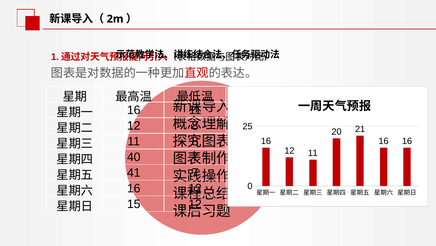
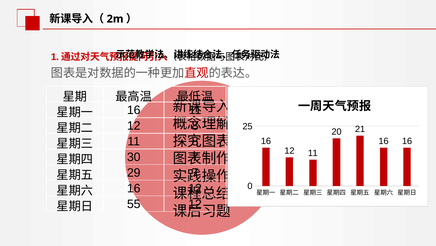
40: 40 -> 30
41: 41 -> 29
15: 15 -> 55
